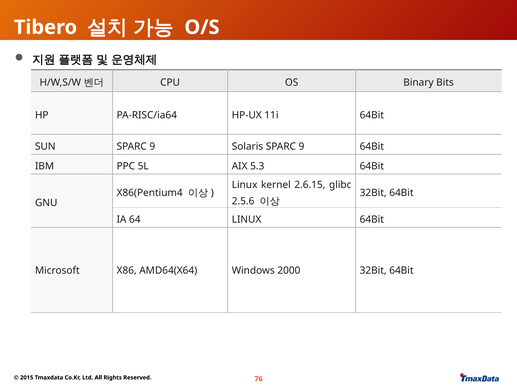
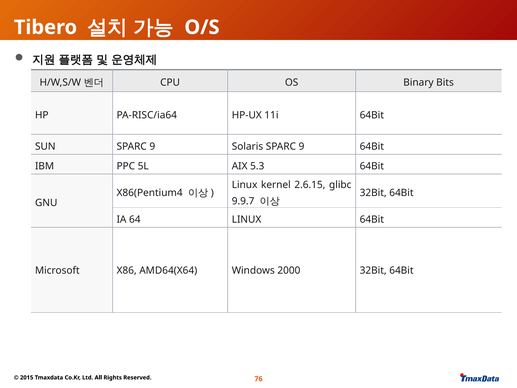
2.5.6: 2.5.6 -> 9.9.7
